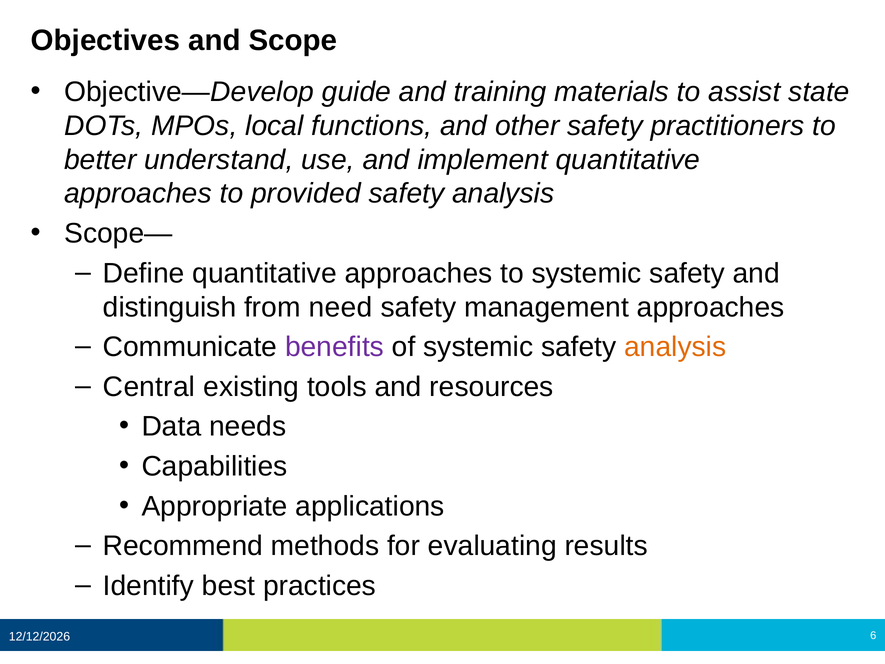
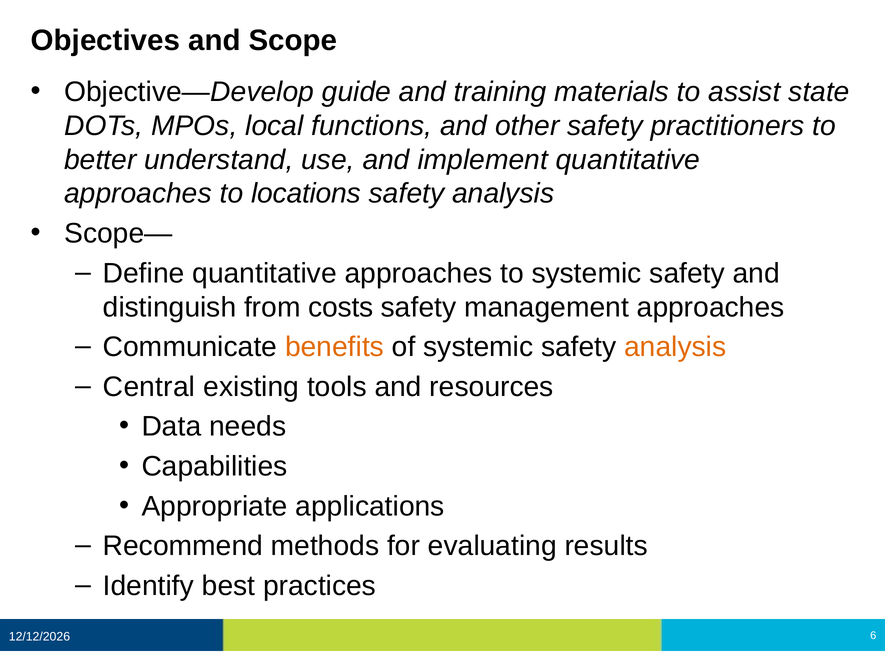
provided: provided -> locations
need: need -> costs
benefits colour: purple -> orange
